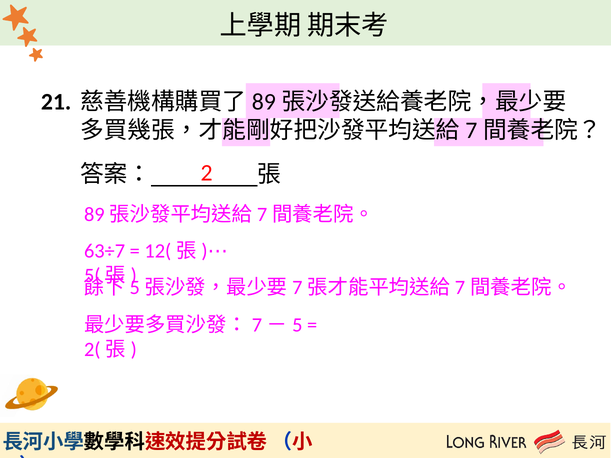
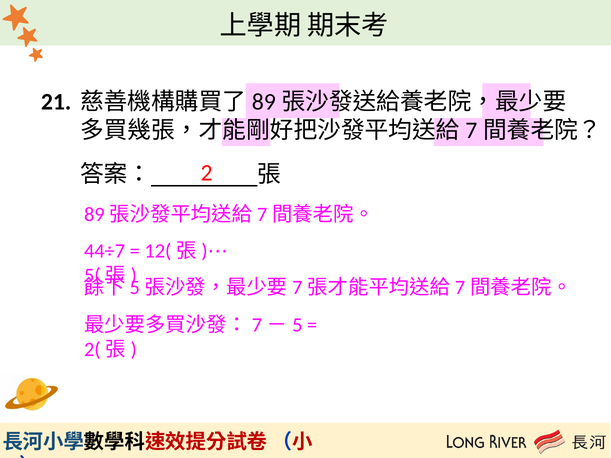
63÷7: 63÷7 -> 44÷7
